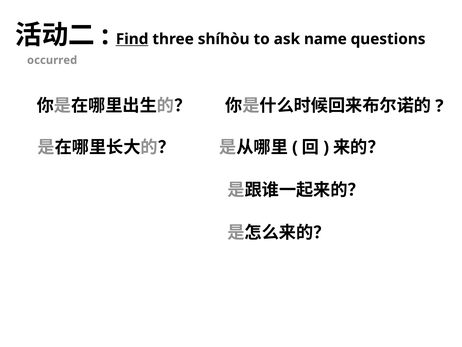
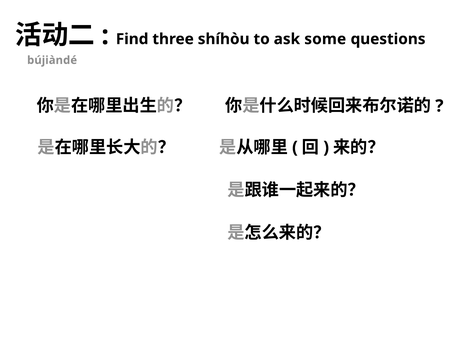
Find underline: present -> none
name: name -> some
occurred: occurred -> bújiàndé
